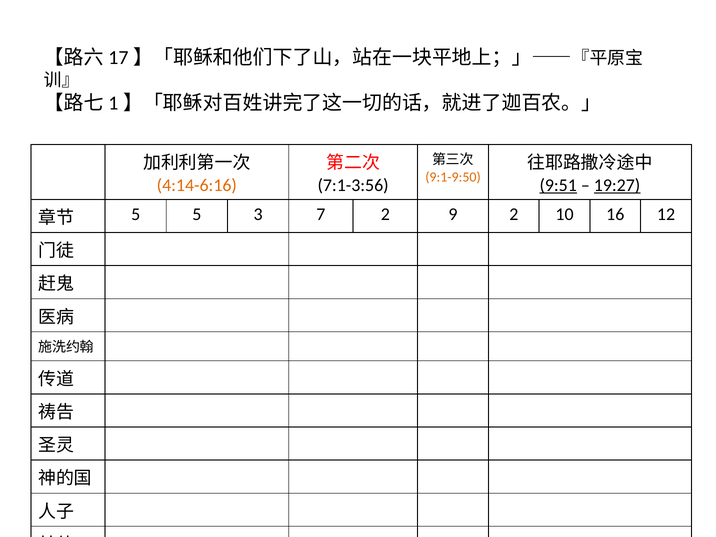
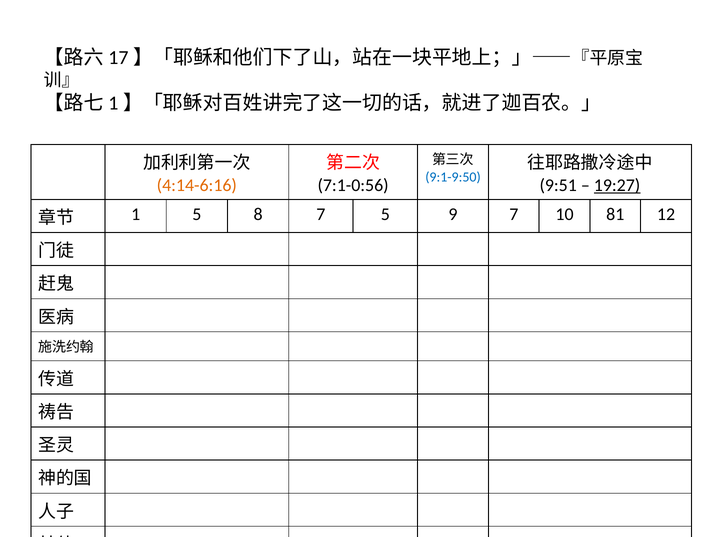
9:1-9:50 colour: orange -> blue
7:1-3:56: 7:1-3:56 -> 7:1-0:56
9:51 underline: present -> none
5 at (136, 214): 5 -> 1
3: 3 -> 8
7 2: 2 -> 5
9 2: 2 -> 7
16: 16 -> 81
